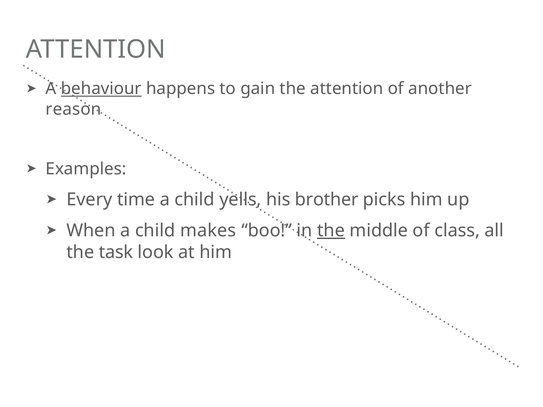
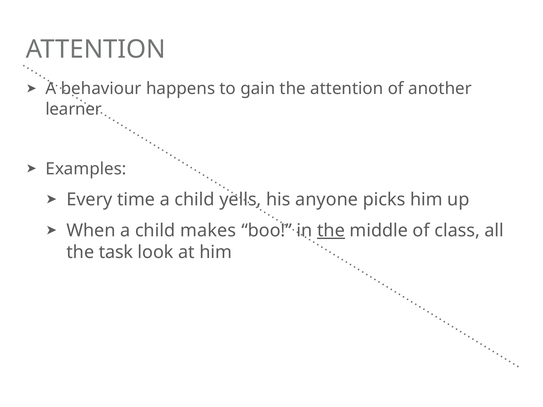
behaviour underline: present -> none
reason: reason -> learner
brother: brother -> anyone
